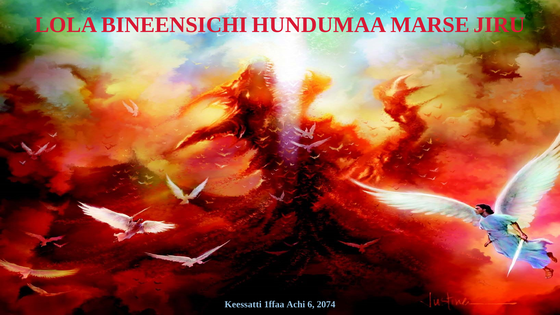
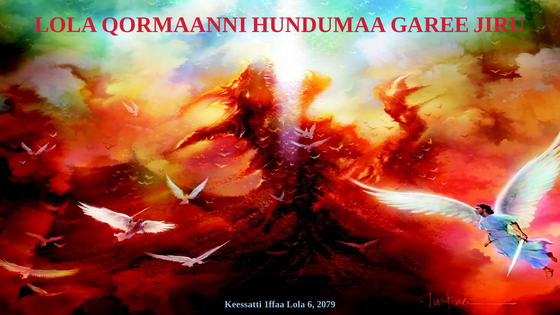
BINEENSICHI: BINEENSICHI -> QORMAANNI
MARSE: MARSE -> GAREE
1ffaa Achi: Achi -> Lola
2074: 2074 -> 2079
